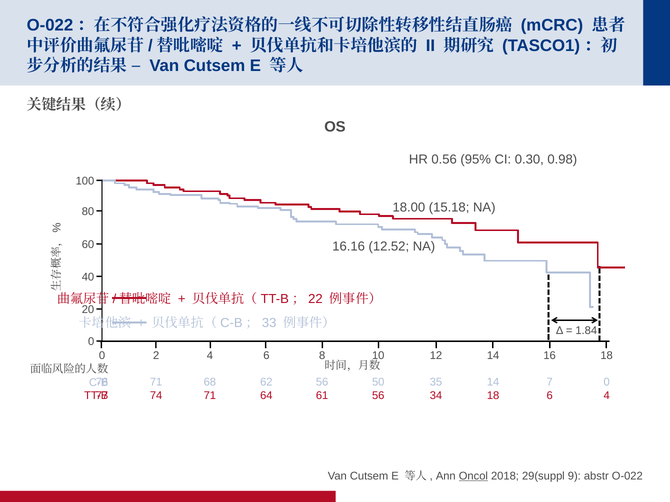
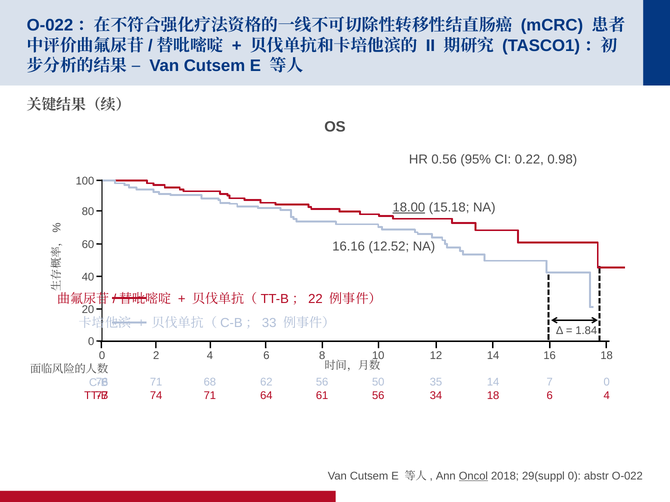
0.30: 0.30 -> 0.22
18.00 underline: none -> present
29(suppl 9: 9 -> 0
